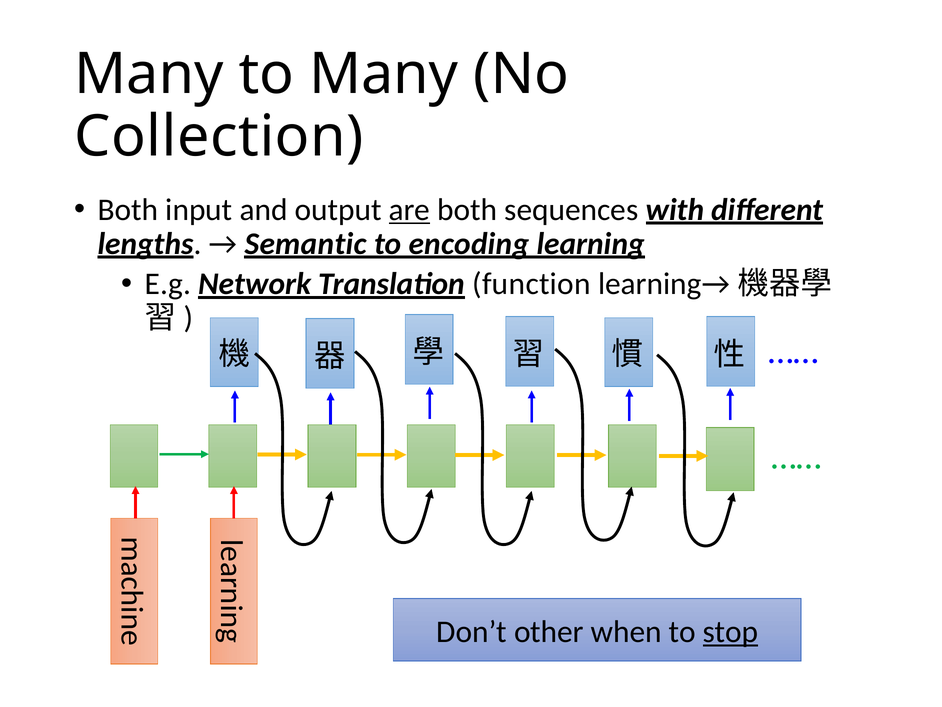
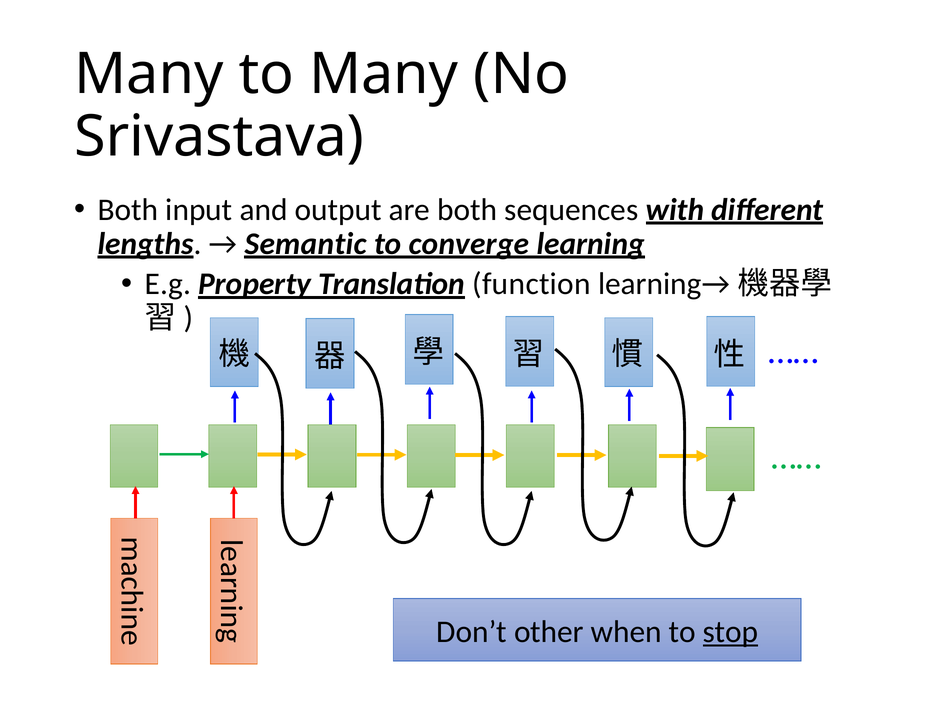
Collection: Collection -> Srivastava
are underline: present -> none
encoding: encoding -> converge
Network: Network -> Property
